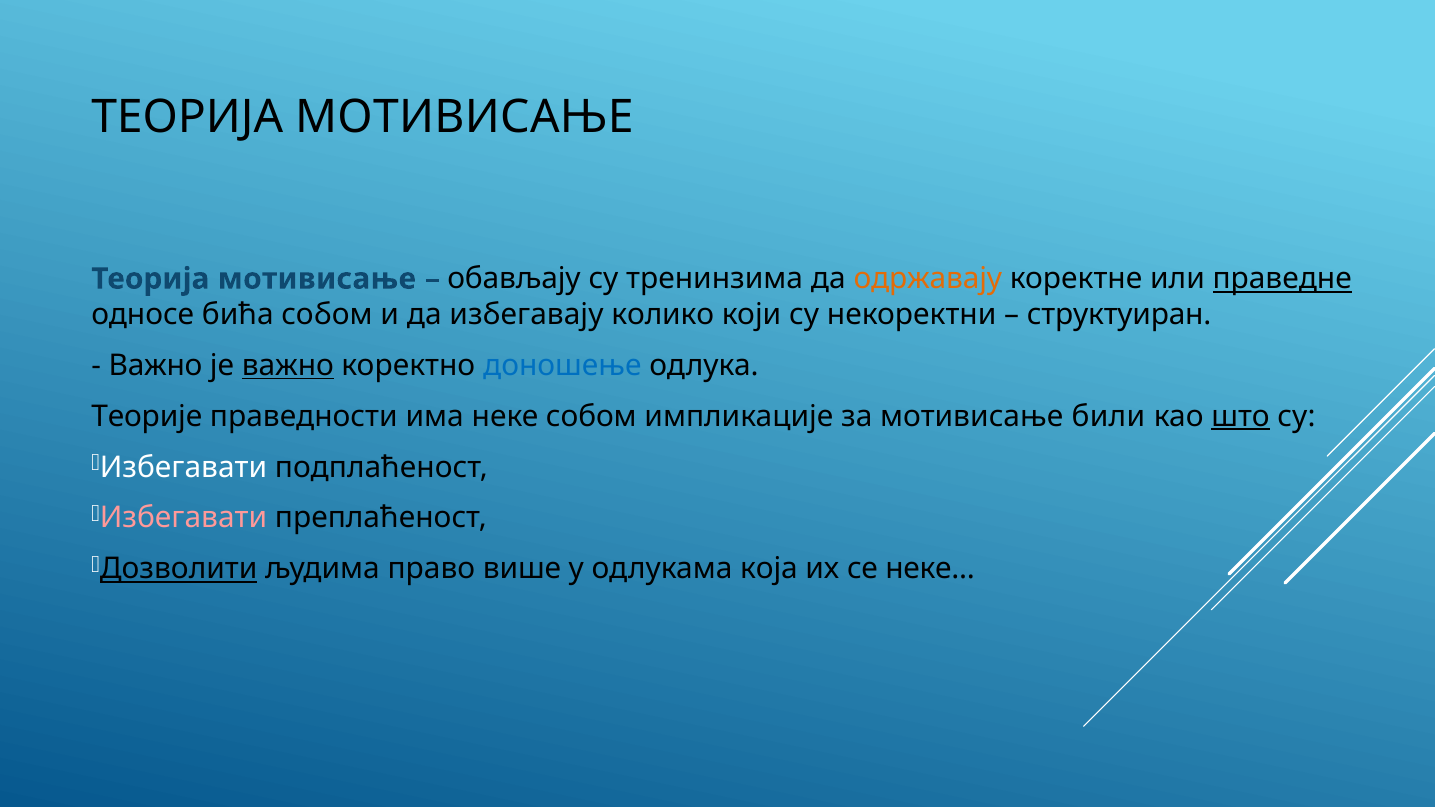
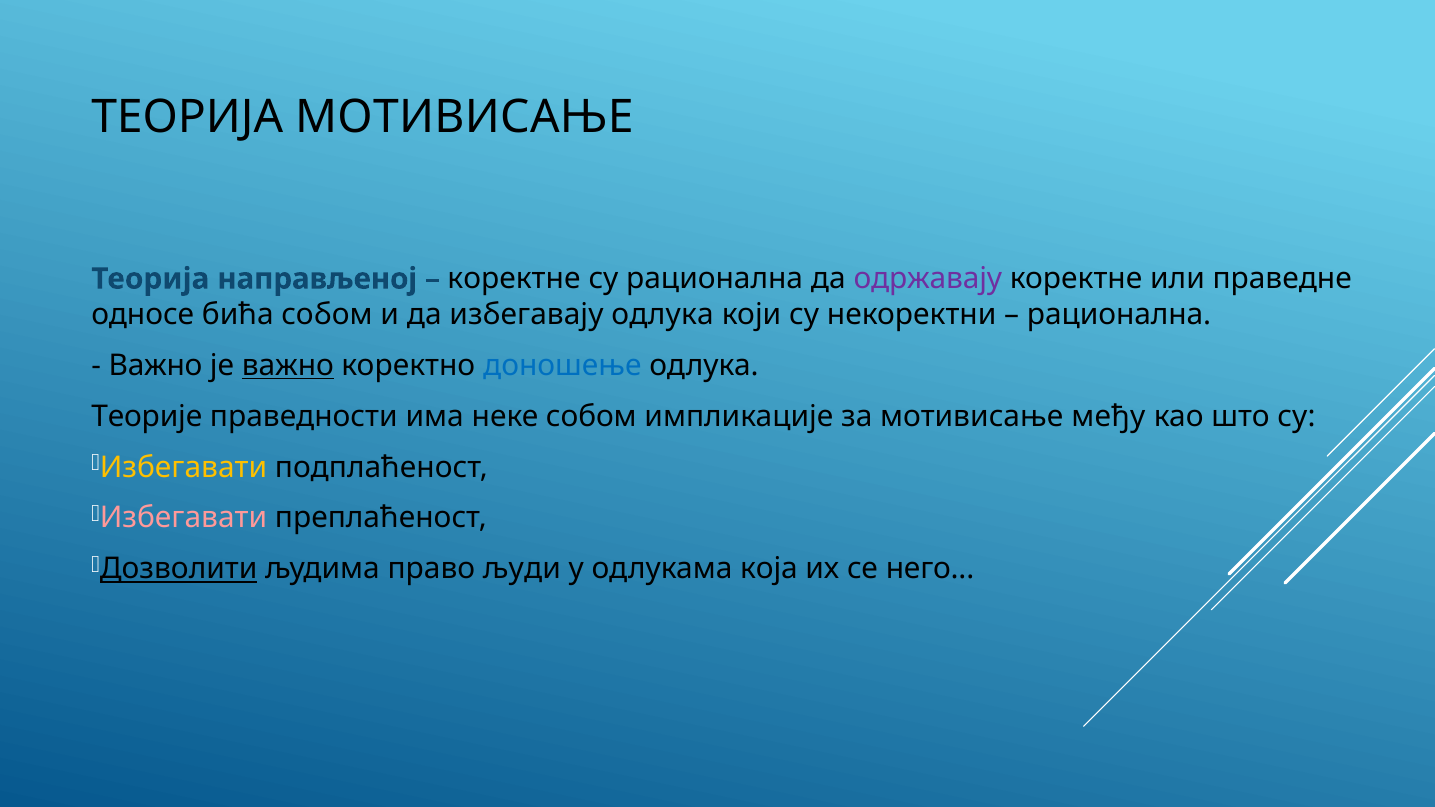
мотивисање at (317, 279): мотивисање -> направљеној
обављају at (514, 279): обављају -> коректне
су тренинзима: тренинзима -> рационална
одржавају colour: orange -> purple
праведне underline: present -> none
избегавају колико: колико -> одлука
структуиран at (1119, 315): структуиран -> рационална
били: били -> међу
што underline: present -> none
Избегавати at (183, 467) colour: white -> yellow
више: више -> људи
се неке: неке -> него
